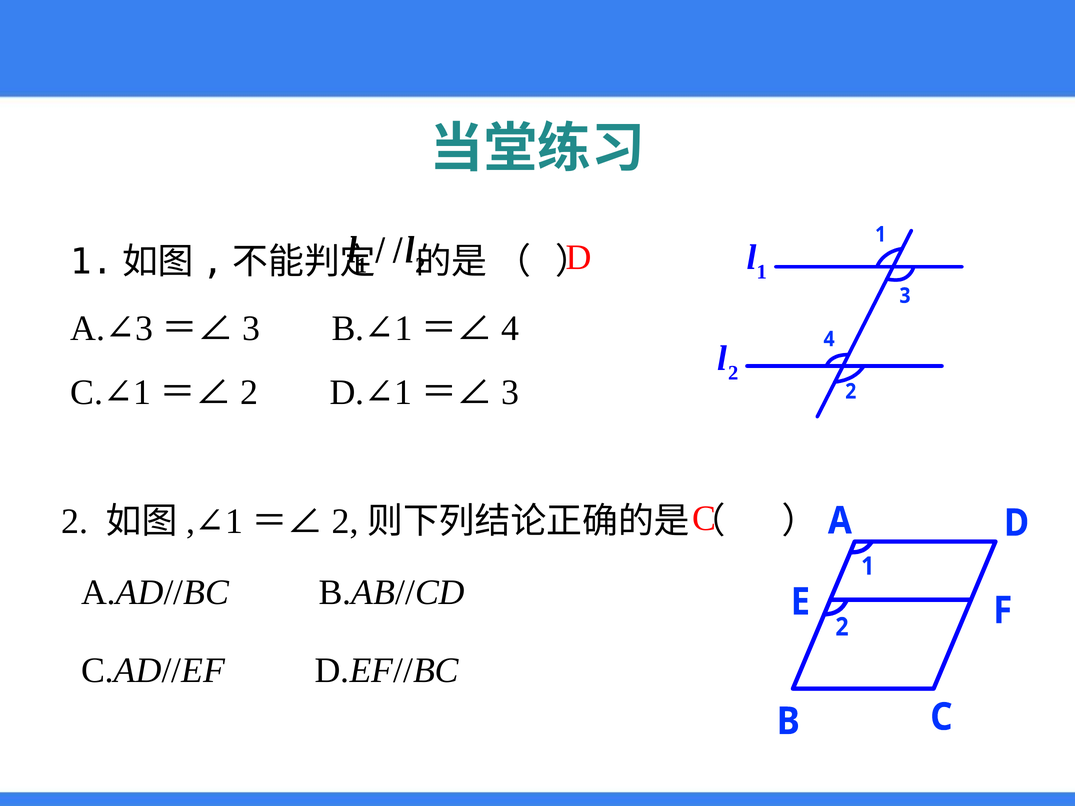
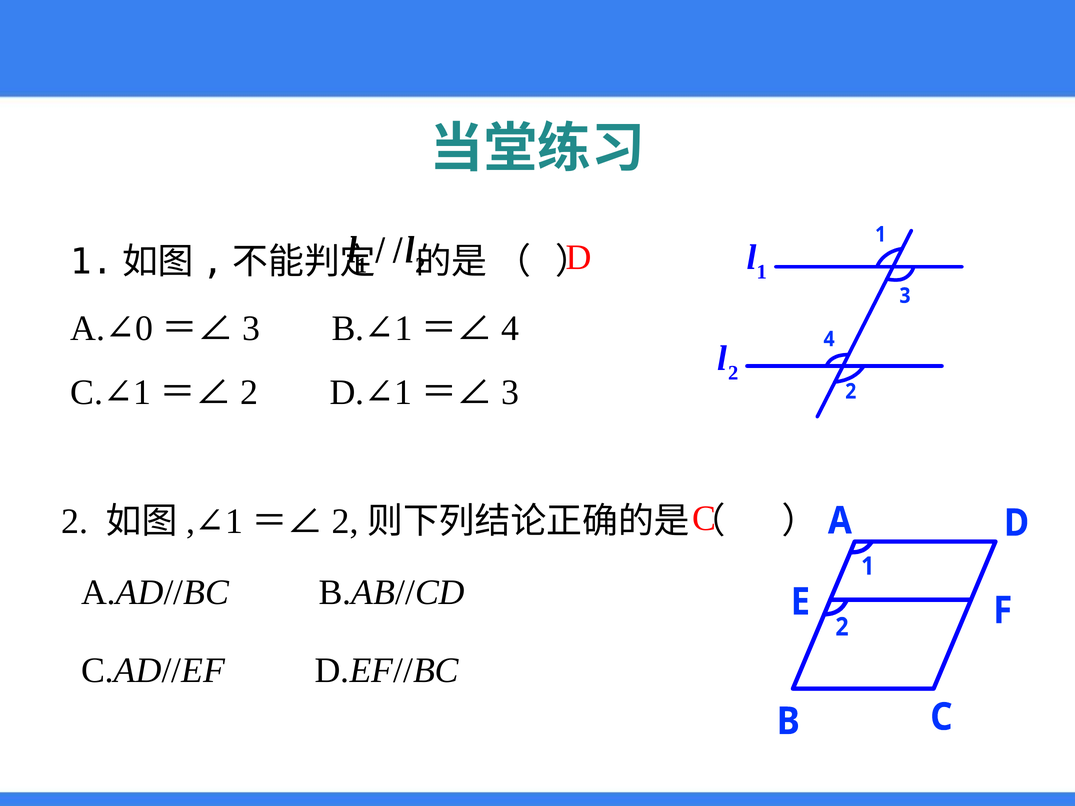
3 at (144, 328): 3 -> 0
